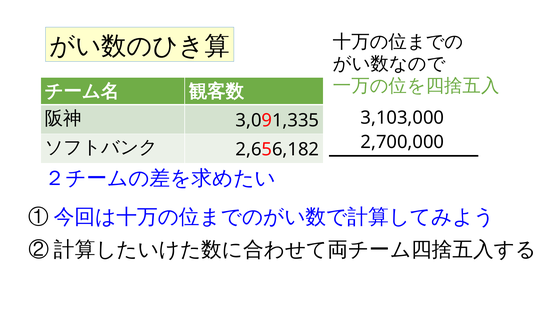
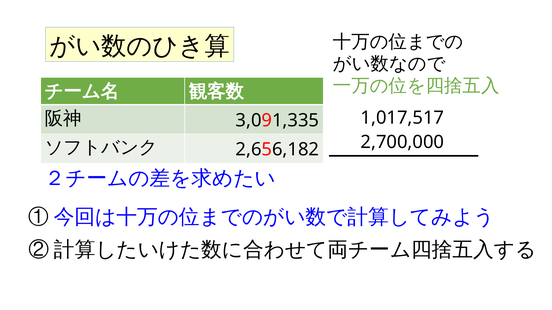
3,103,000: 3,103,000 -> 1,017,517
